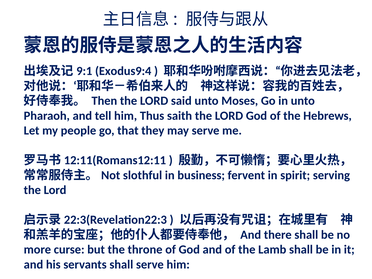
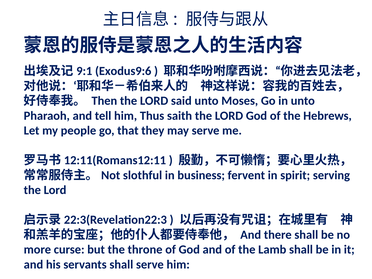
Exodus9:4: Exodus9:4 -> Exodus9:6
